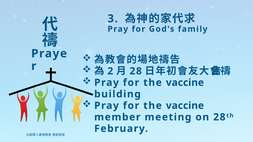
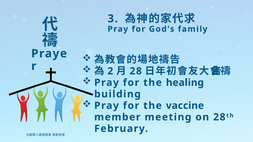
vaccine at (185, 83): vaccine -> healing
